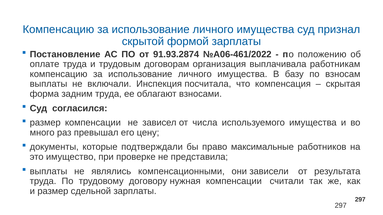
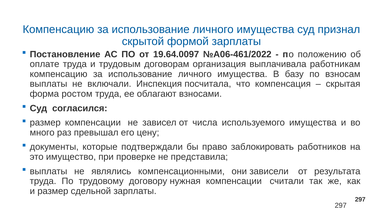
91.93.2874: 91.93.2874 -> 19.64.0097
задним: задним -> ростом
максимальные: максимальные -> заблокировать
